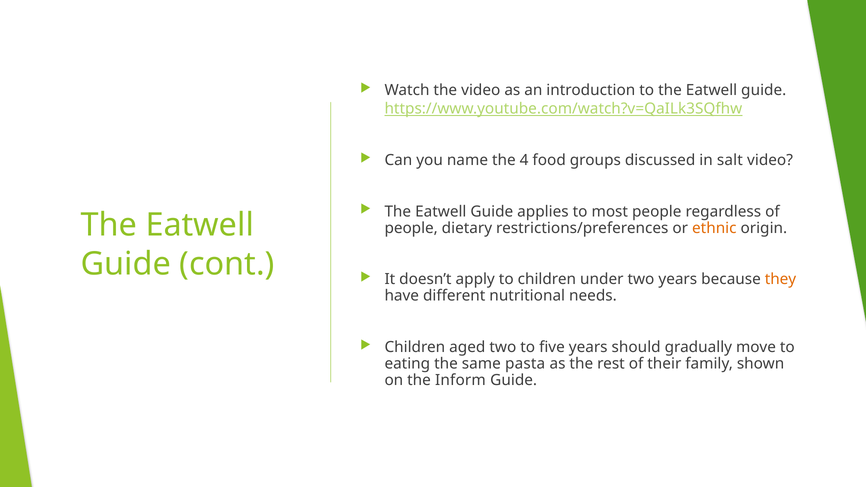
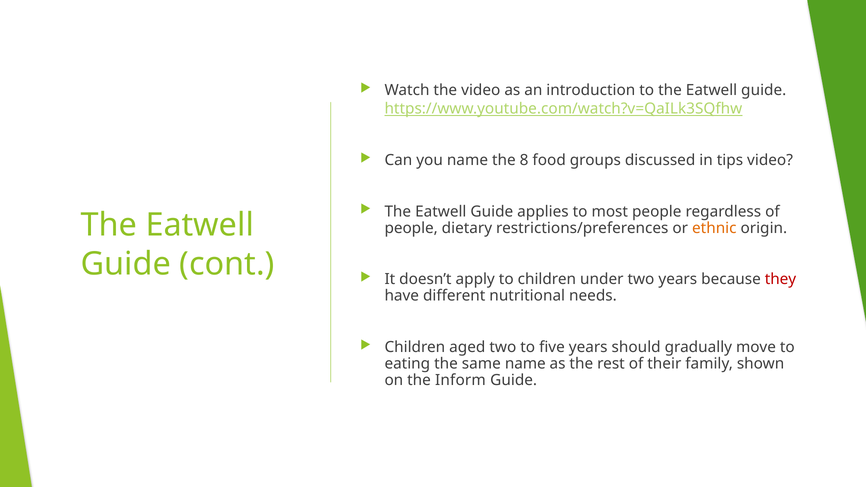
4: 4 -> 8
salt: salt -> tips
they colour: orange -> red
same pasta: pasta -> name
